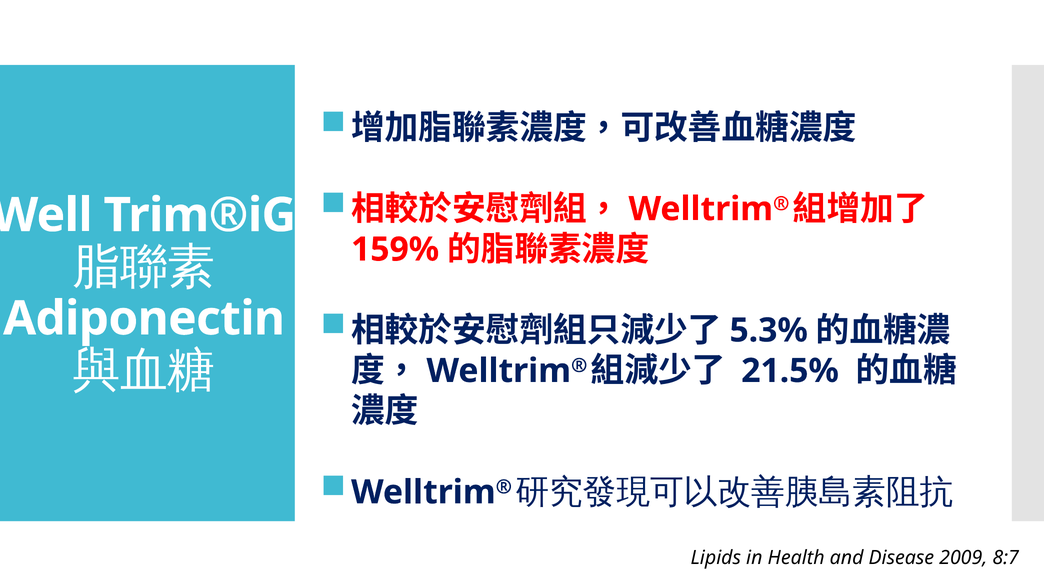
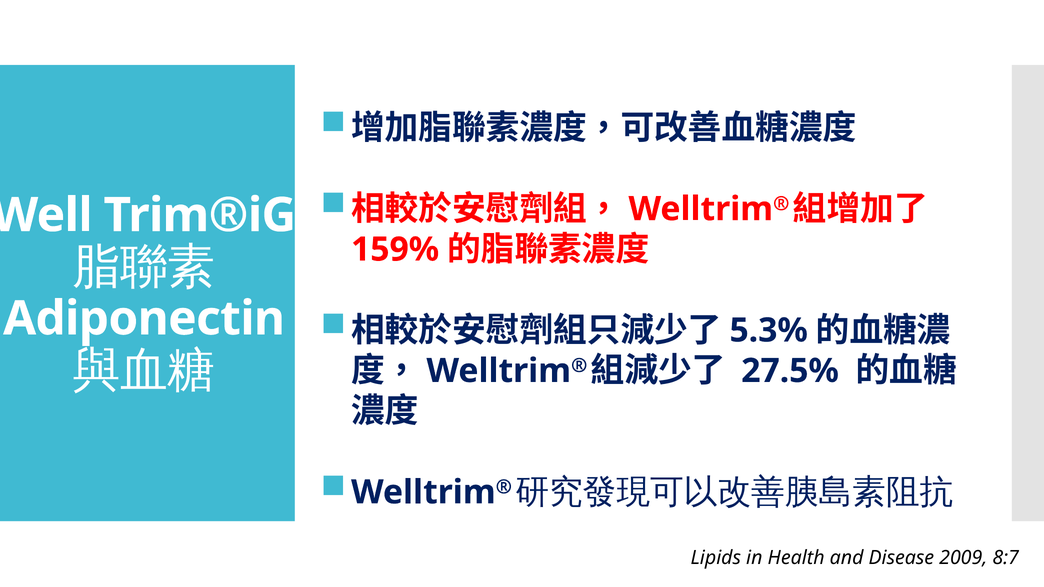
21.5%: 21.5% -> 27.5%
